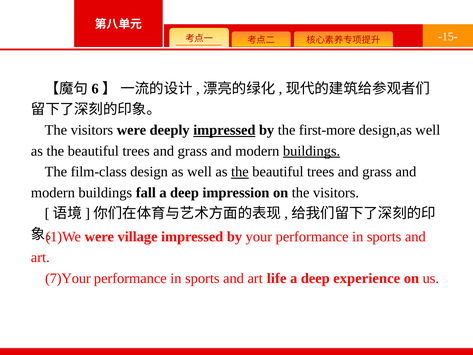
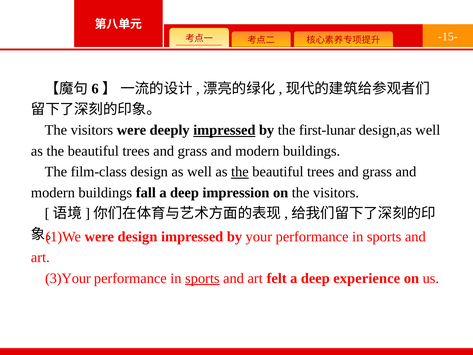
first-more: first-more -> first-lunar
buildings at (312, 151) underline: present -> none
were village: village -> design
7)Your: 7)Your -> 3)Your
sports at (202, 278) underline: none -> present
life: life -> felt
